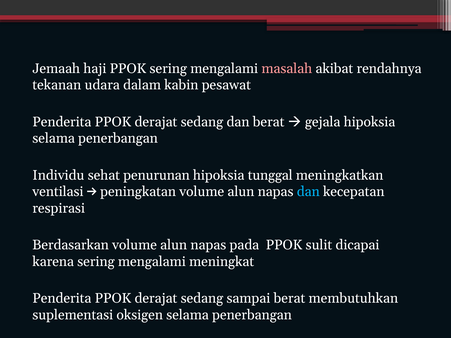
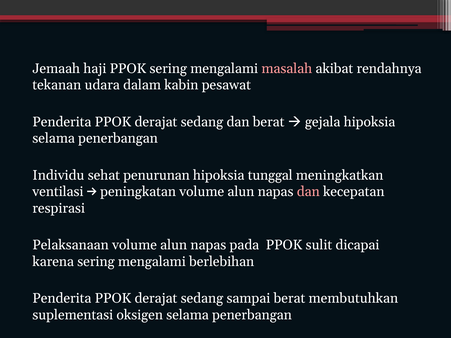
dan at (308, 192) colour: light blue -> pink
Berdasarkan: Berdasarkan -> Pelaksanaan
meningkat: meningkat -> berlebihan
